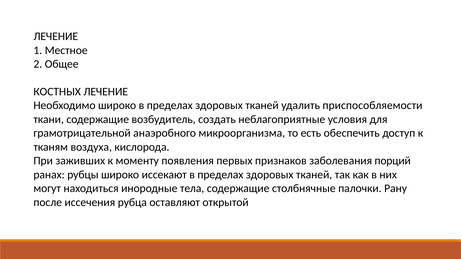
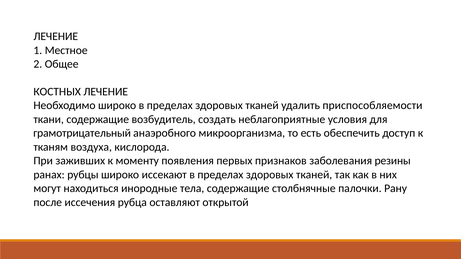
грамотрицательной: грамотрицательной -> грамотрицательный
порций: порций -> резины
